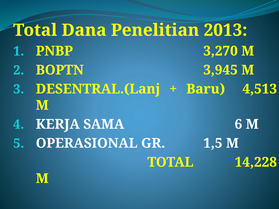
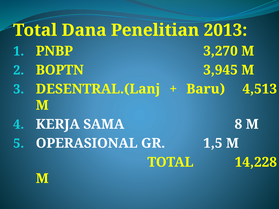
6: 6 -> 8
